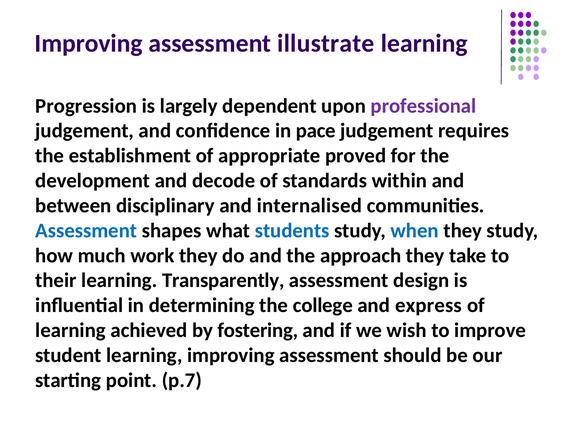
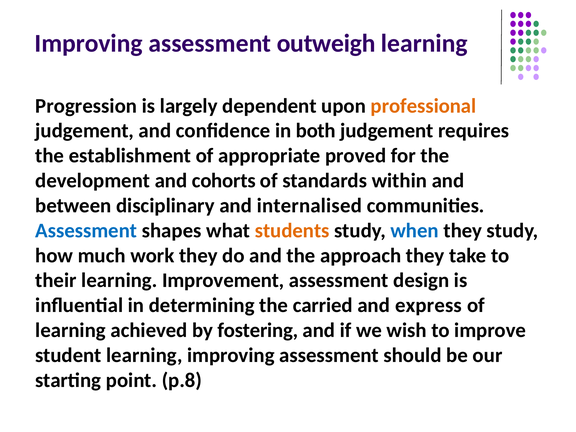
illustrate: illustrate -> outweigh
professional colour: purple -> orange
pace: pace -> both
decode: decode -> cohorts
students colour: blue -> orange
Transparently: Transparently -> Improvement
college: college -> carried
p.7: p.7 -> p.8
